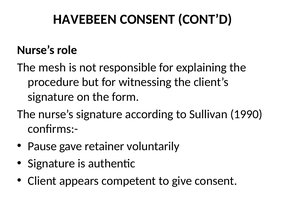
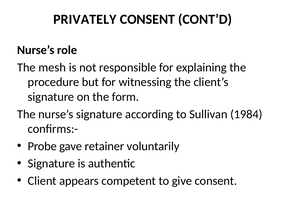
HAVEBEEN: HAVEBEEN -> PRIVATELY
1990: 1990 -> 1984
Pause: Pause -> Probe
